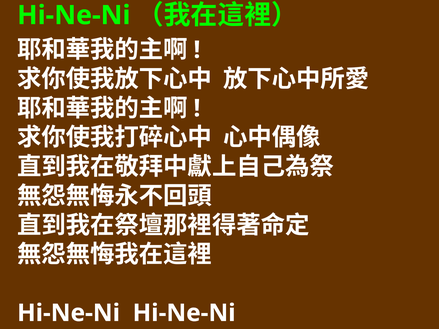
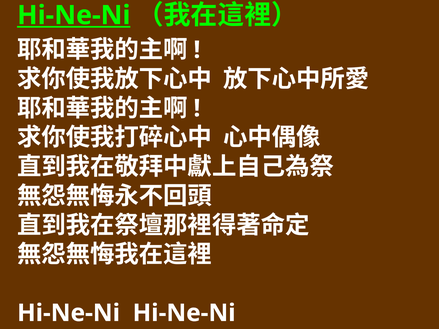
Hi-Ne-Ni at (74, 15) underline: none -> present
